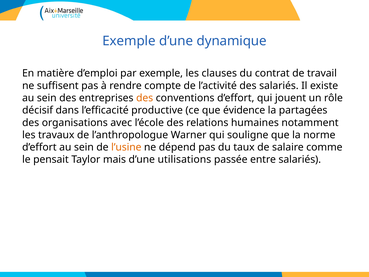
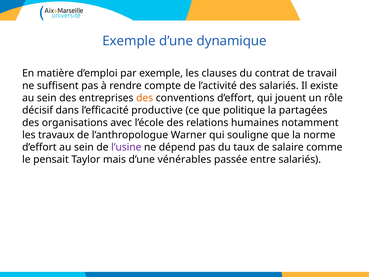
évidence: évidence -> politique
l’usine colour: orange -> purple
utilisations: utilisations -> vénérables
